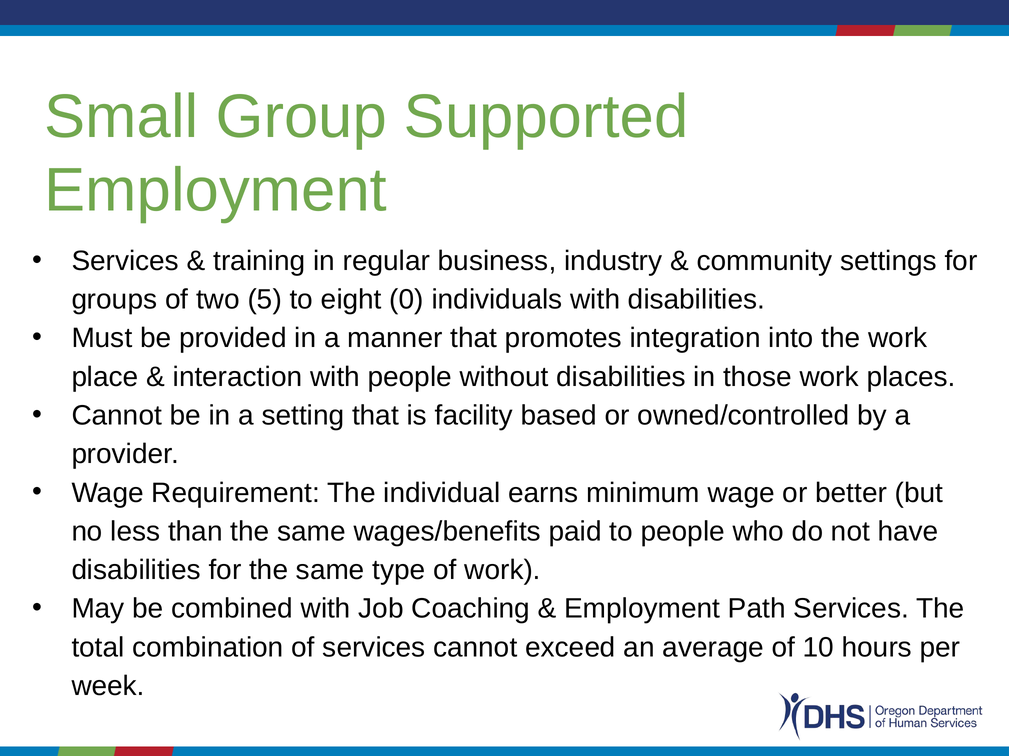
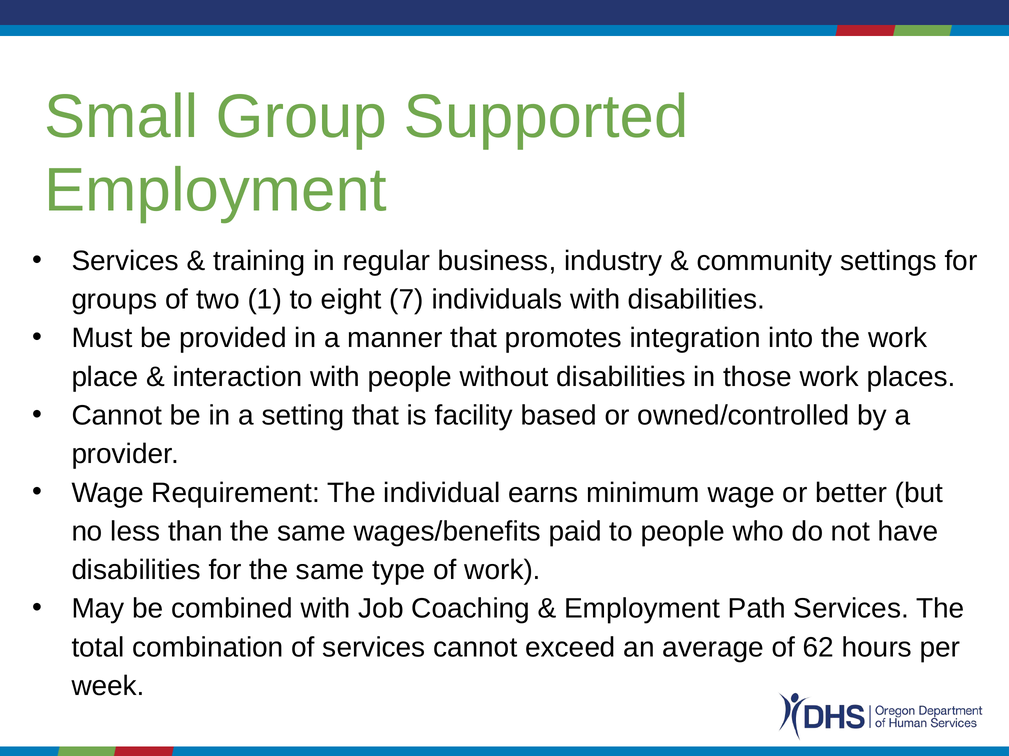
5: 5 -> 1
0: 0 -> 7
10: 10 -> 62
